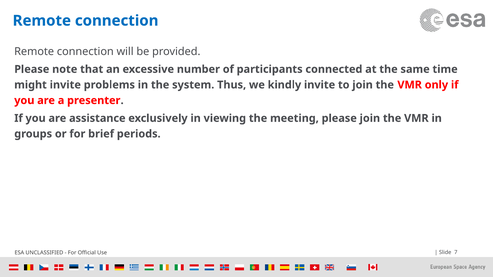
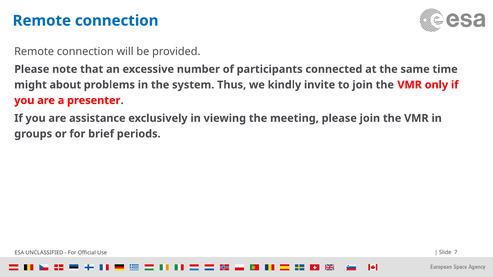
might invite: invite -> about
